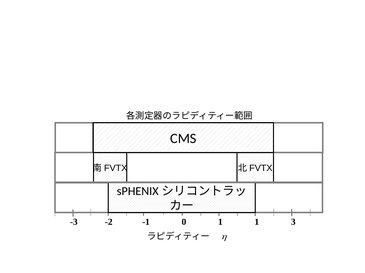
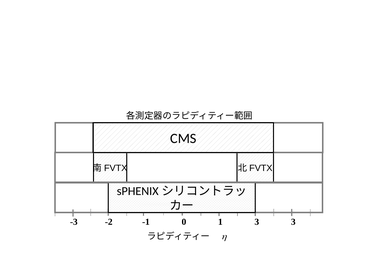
1 1: 1 -> 3
